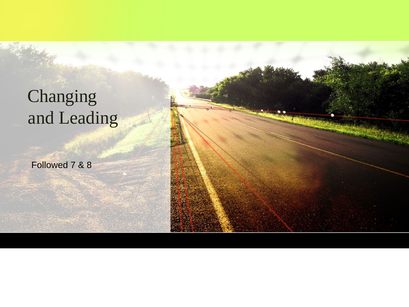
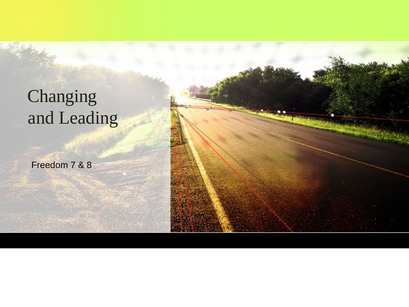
Followed: Followed -> Freedom
